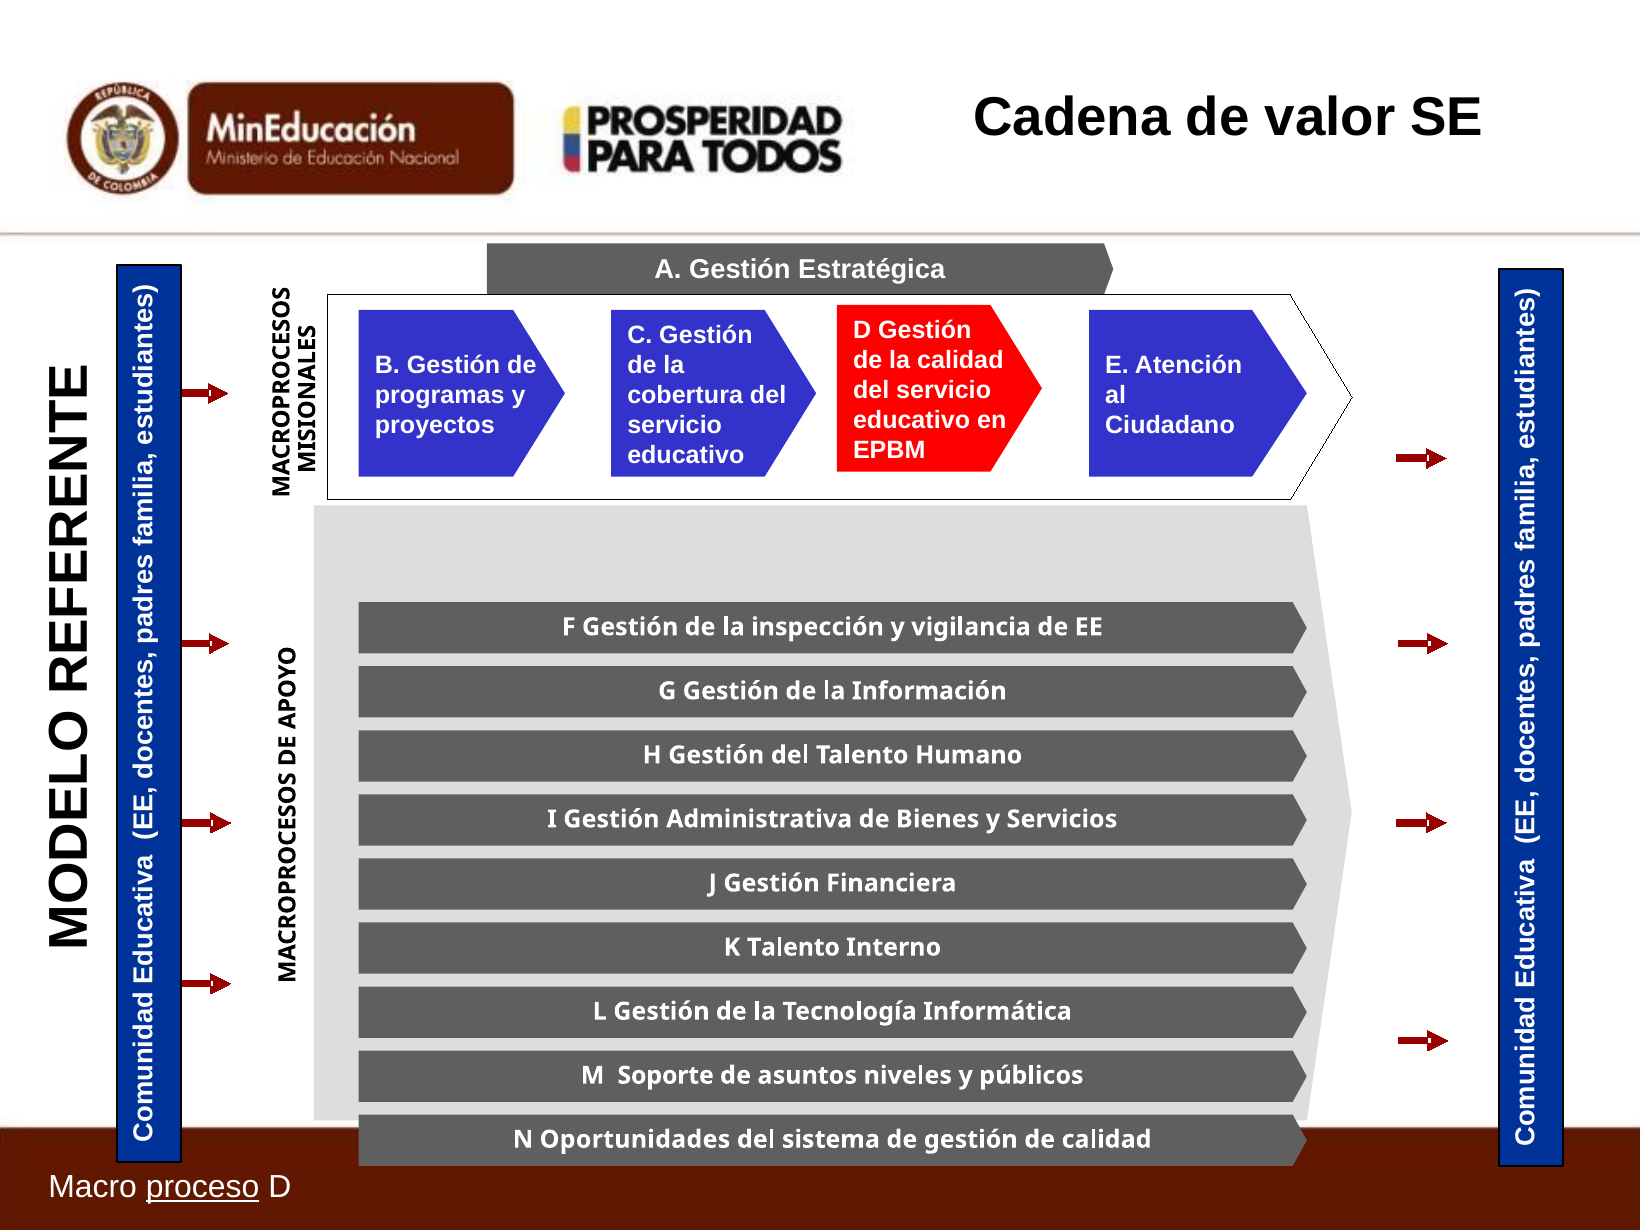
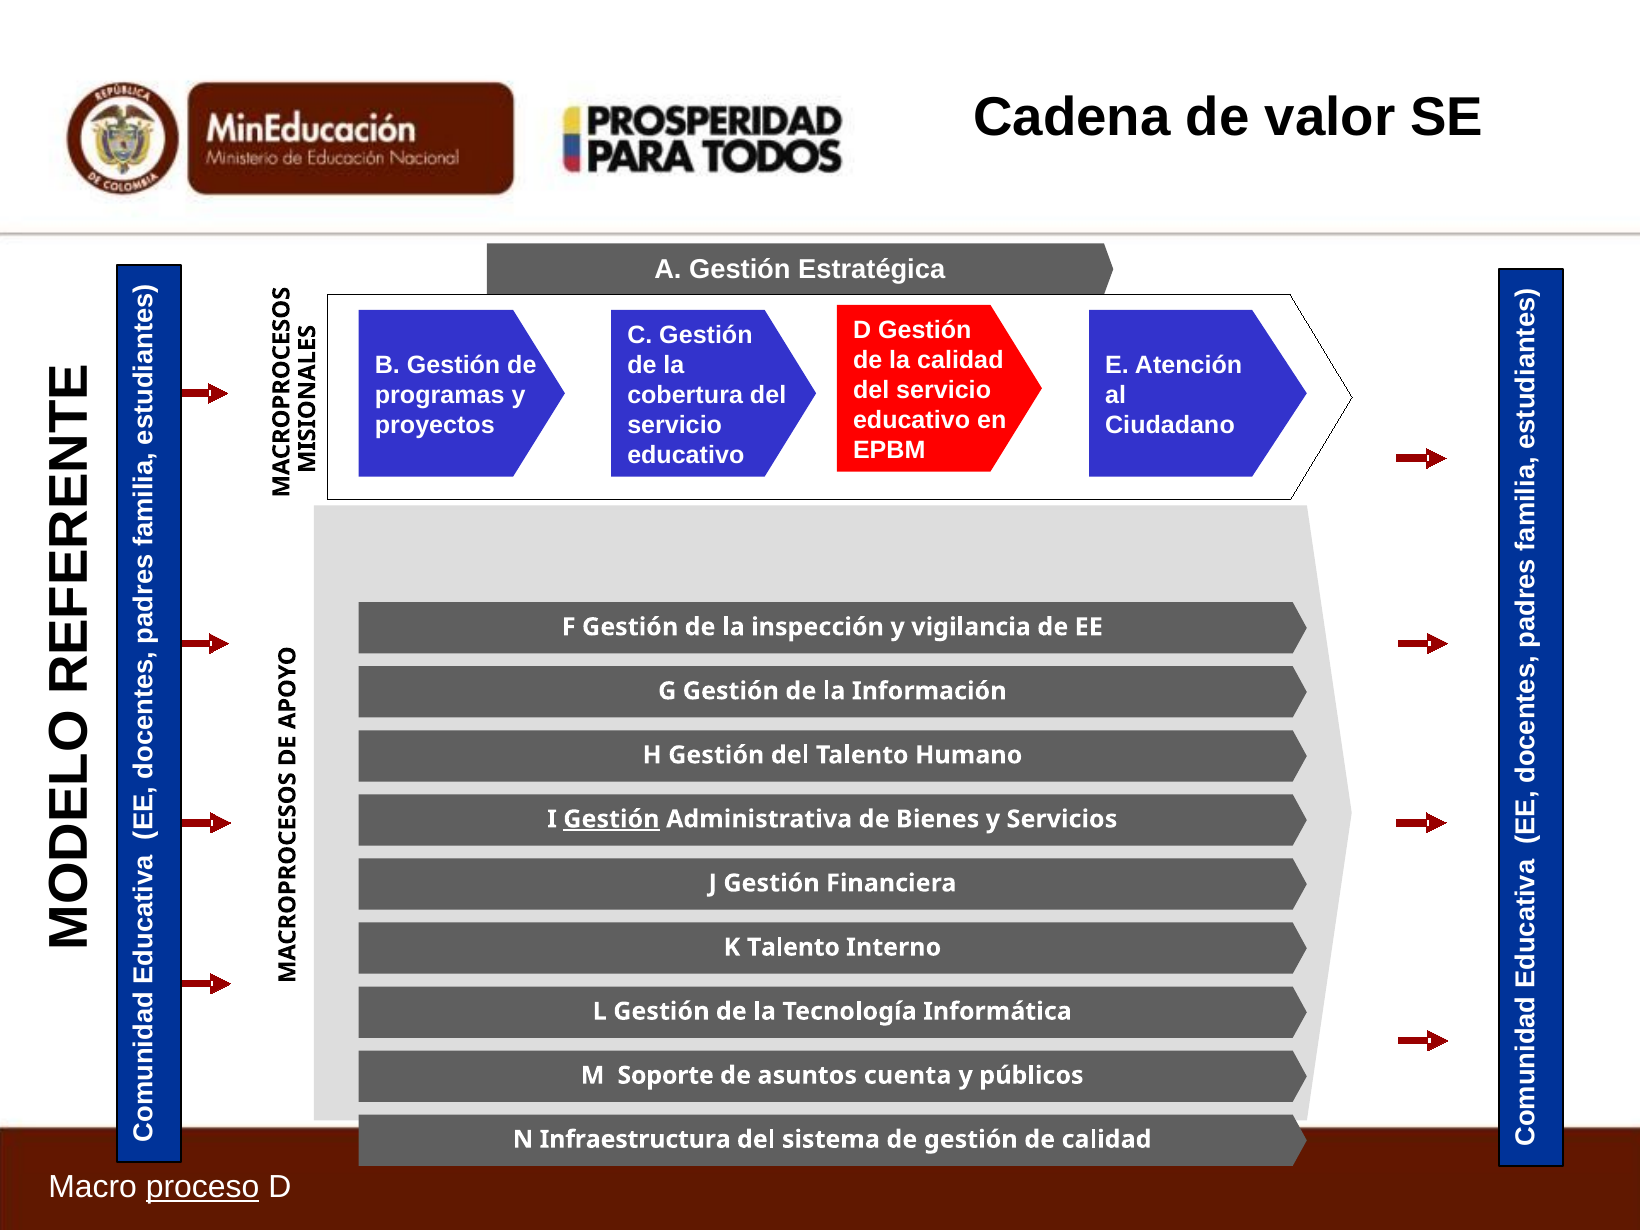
Gestión at (611, 819) underline: none -> present
niveles: niveles -> cuenta
Oportunidades: Oportunidades -> Infraestructura
